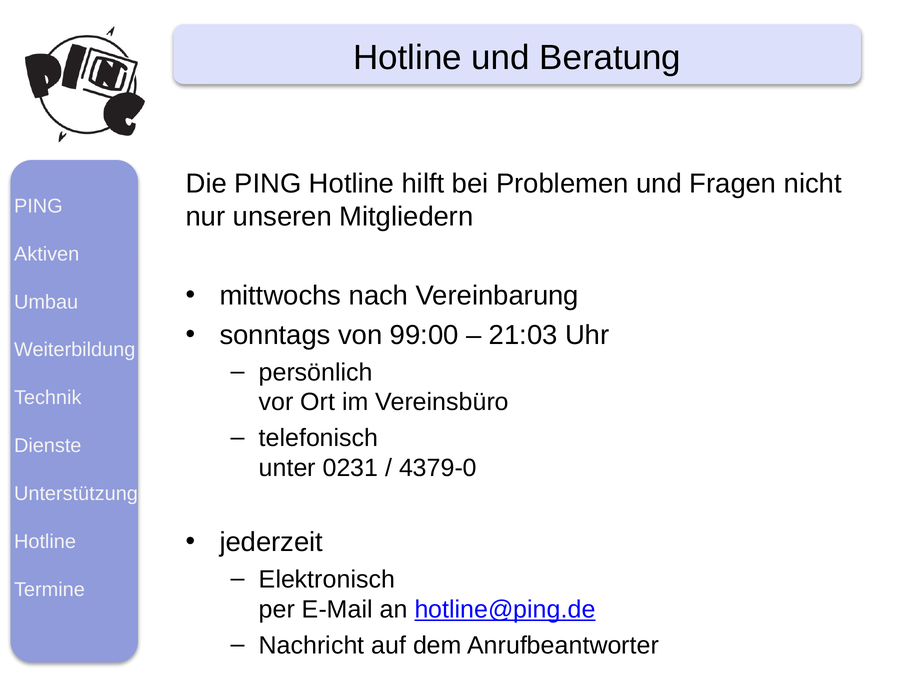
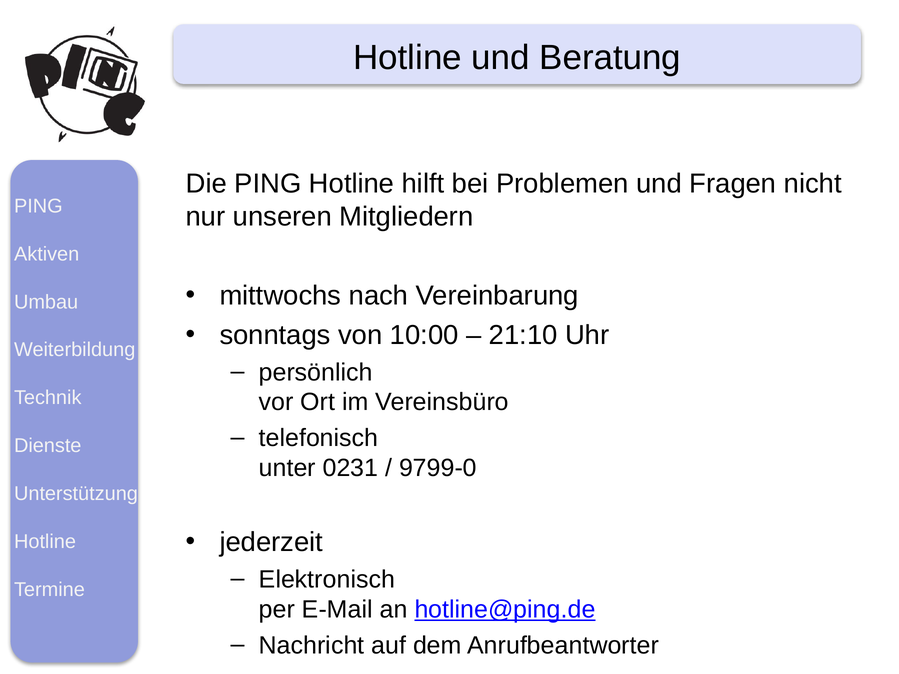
99:00: 99:00 -> 10:00
21:03: 21:03 -> 21:10
4379-0: 4379-0 -> 9799-0
